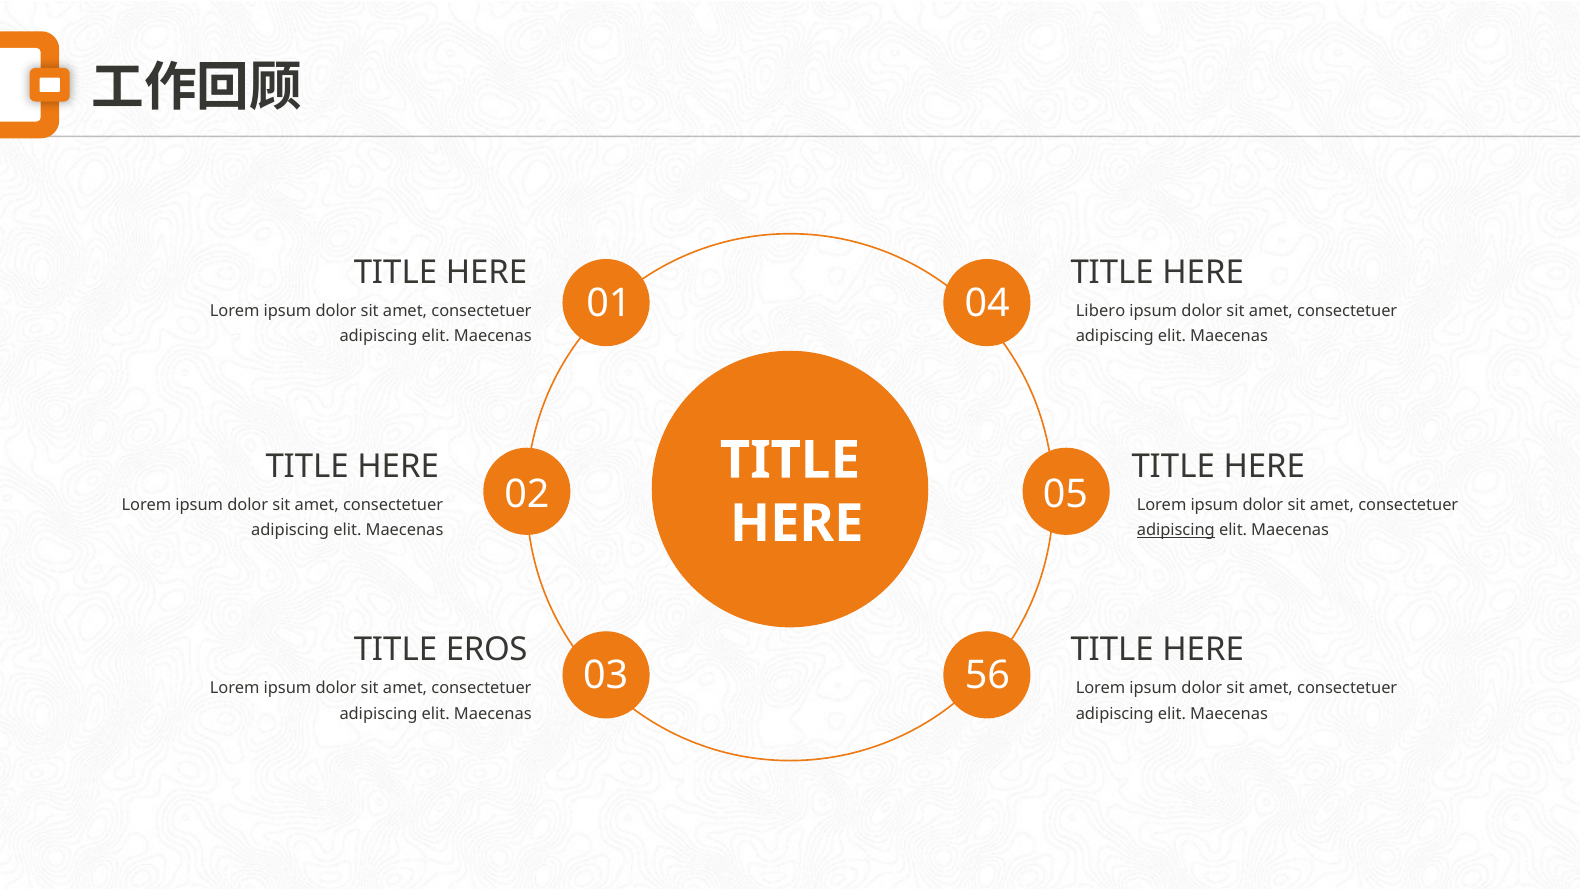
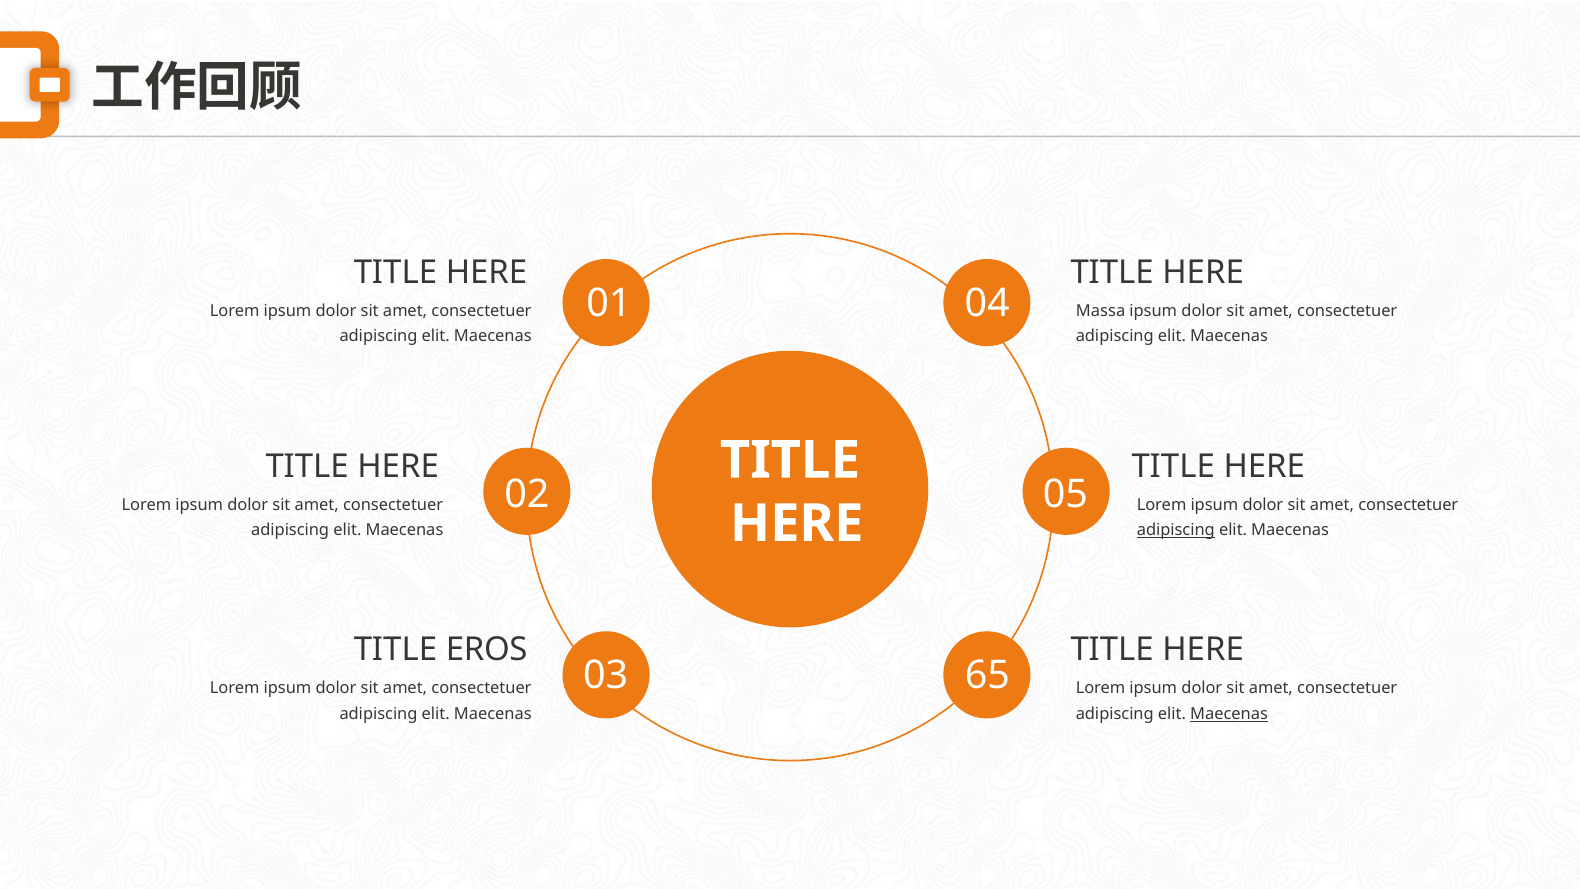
Libero: Libero -> Massa
56: 56 -> 65
Maecenas at (1229, 714) underline: none -> present
